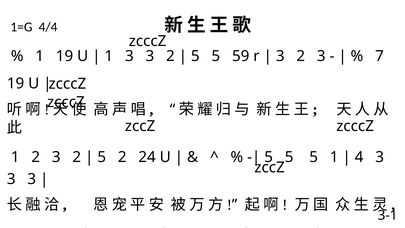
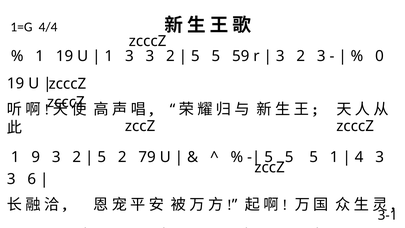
7: 7 -> 0
2 at (36, 157): 2 -> 9
24: 24 -> 79
3 at (32, 179): 3 -> 6
